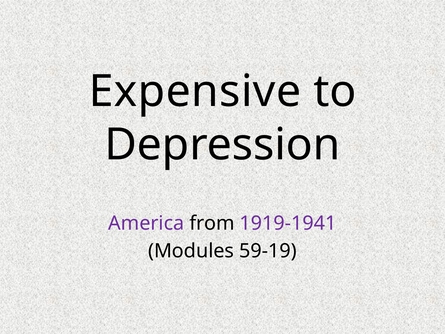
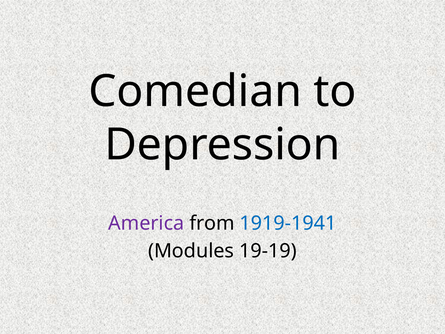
Expensive: Expensive -> Comedian
1919-1941 colour: purple -> blue
59-19: 59-19 -> 19-19
